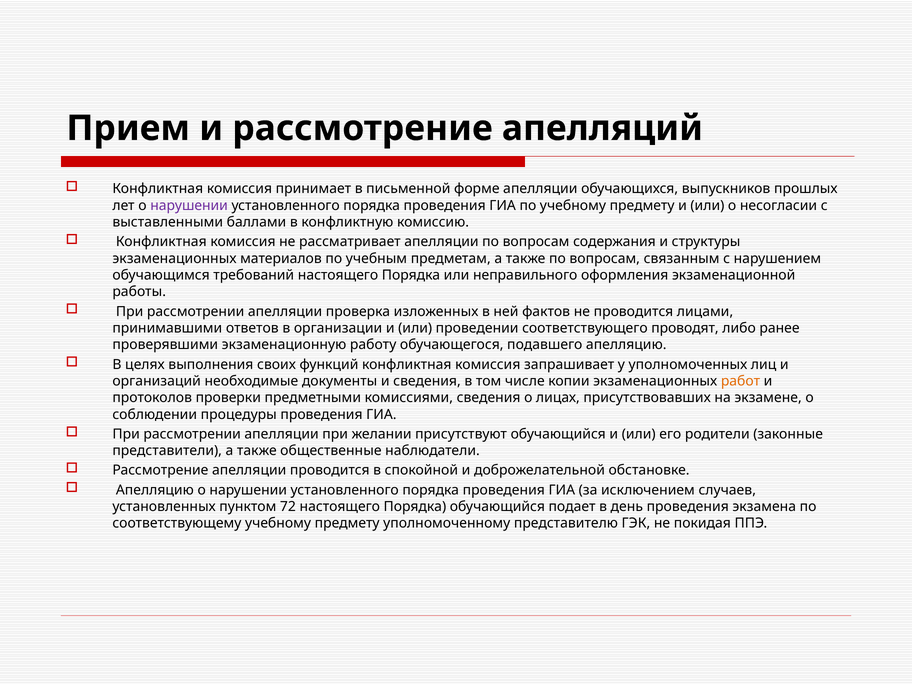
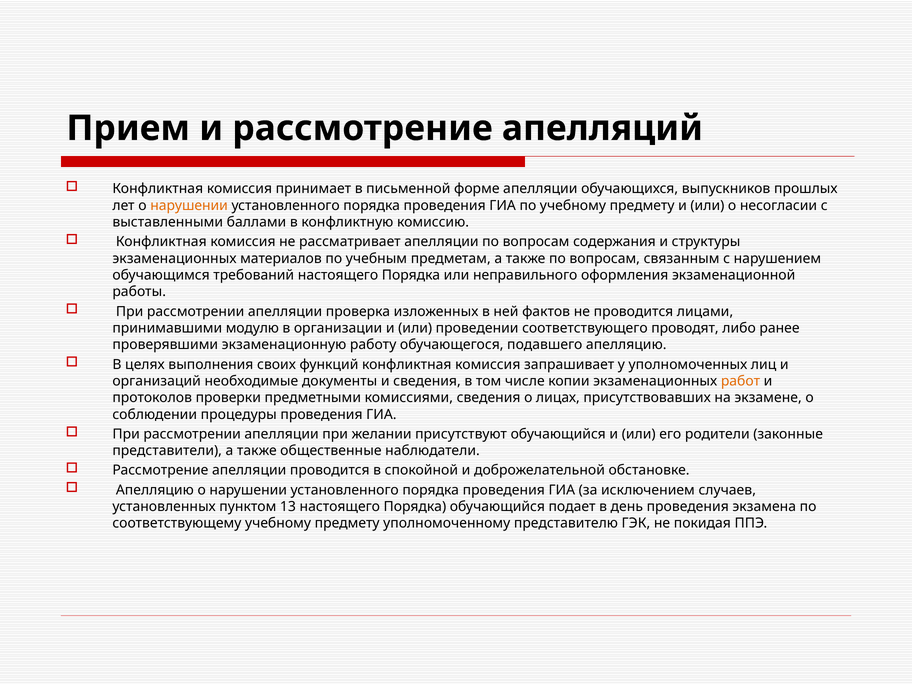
нарушении at (189, 205) colour: purple -> orange
ответов: ответов -> модулю
72: 72 -> 13
